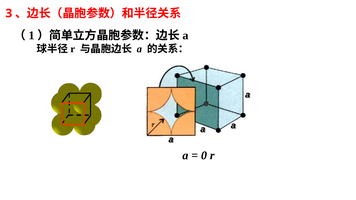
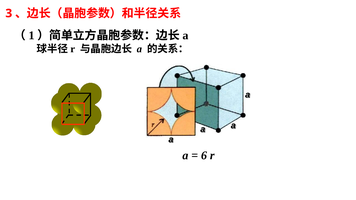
0: 0 -> 6
